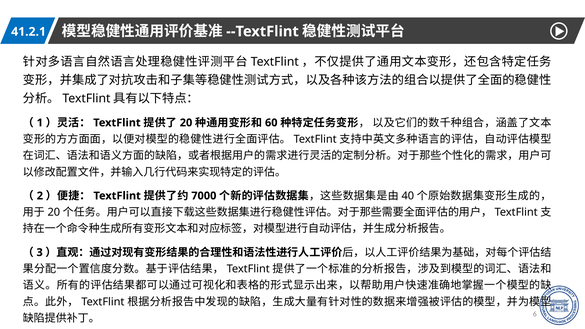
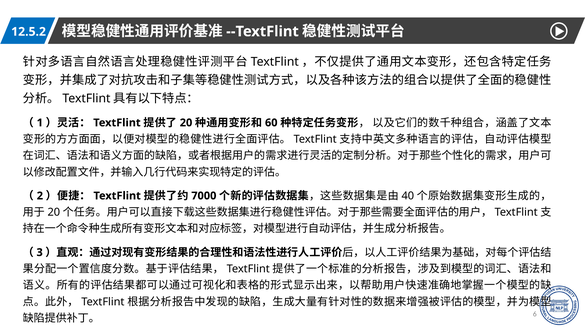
41.2.1: 41.2.1 -> 12.5.2
